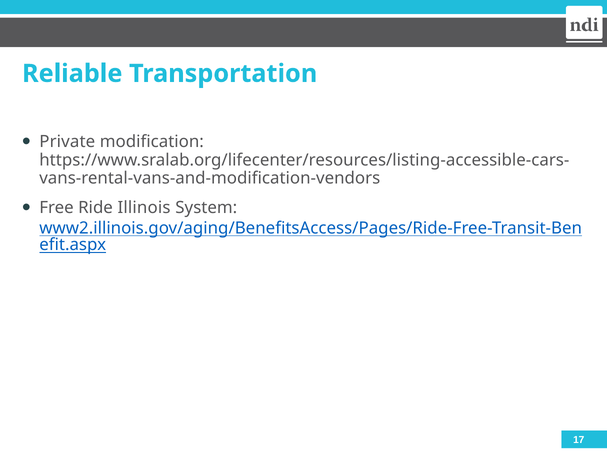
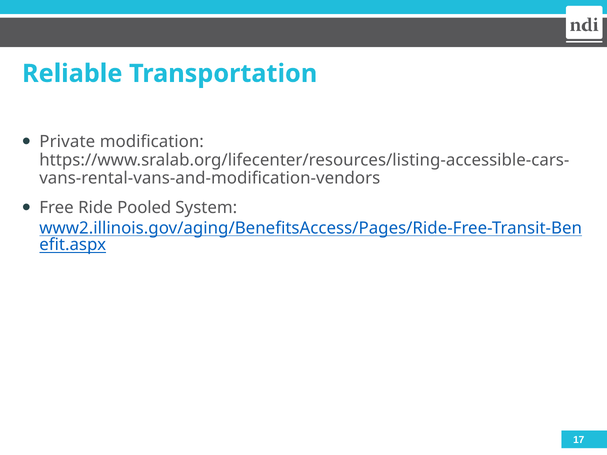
Illinois: Illinois -> Pooled
